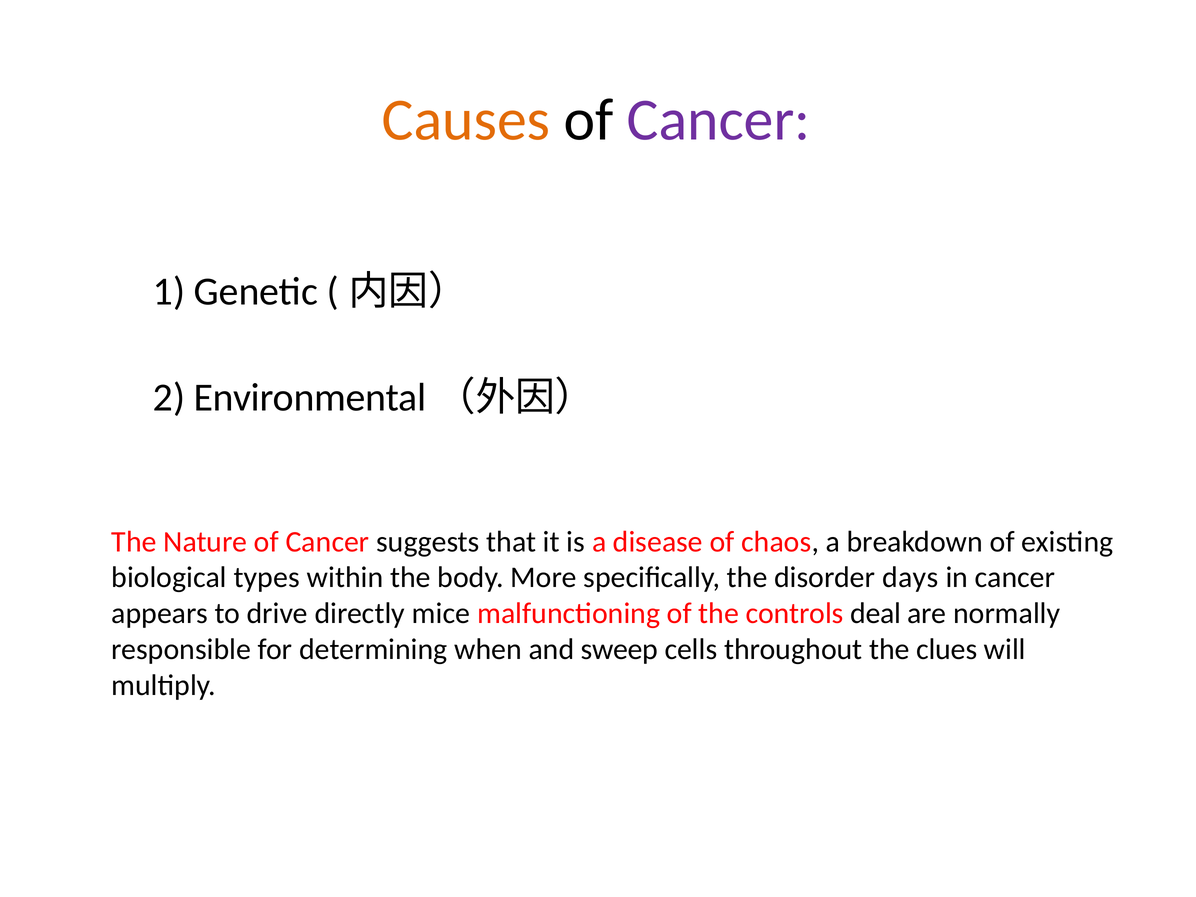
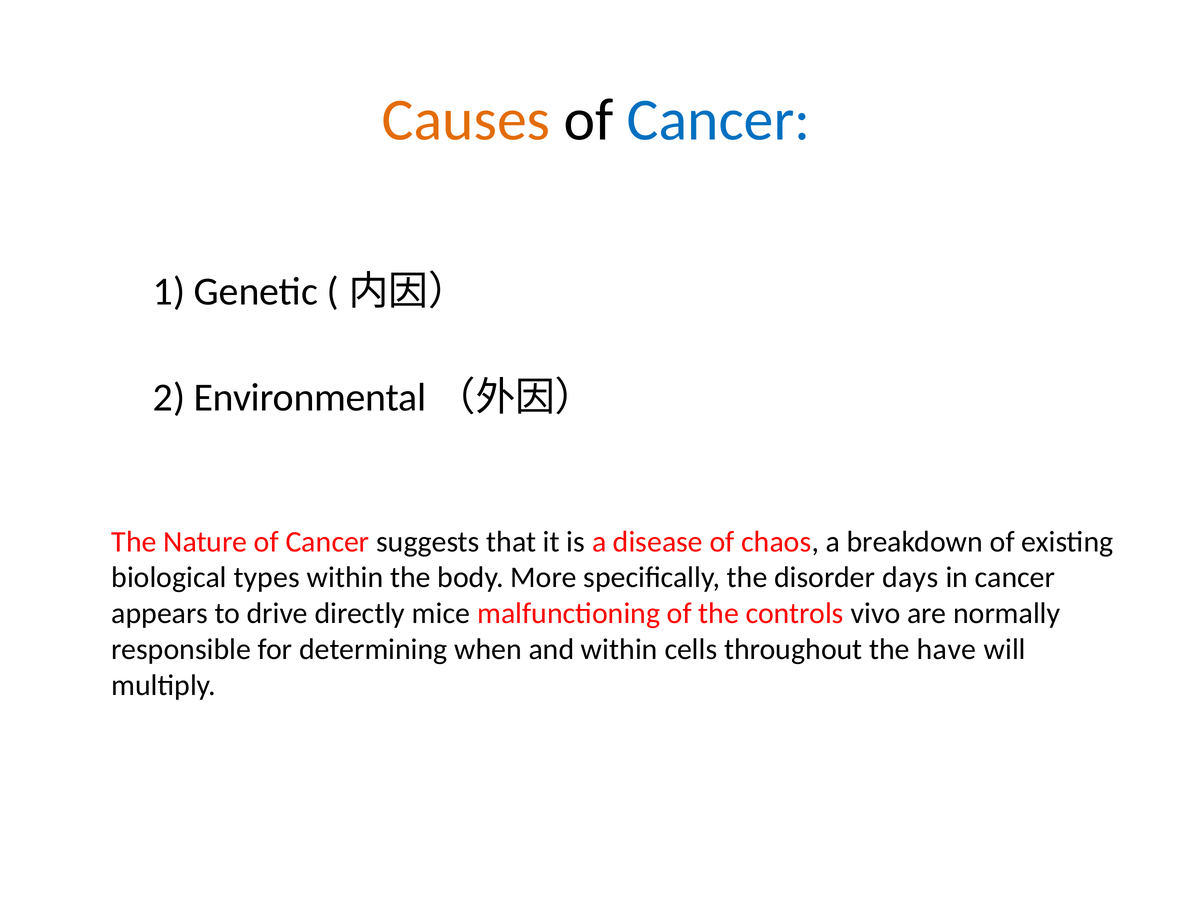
Cancer at (719, 120) colour: purple -> blue
deal: deal -> vivo
and sweep: sweep -> within
clues: clues -> have
